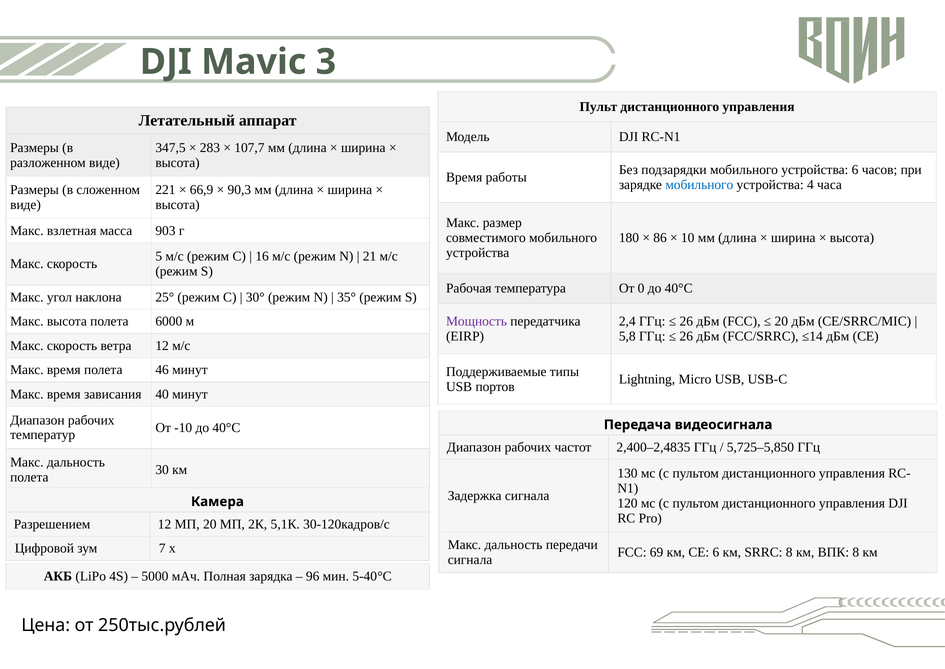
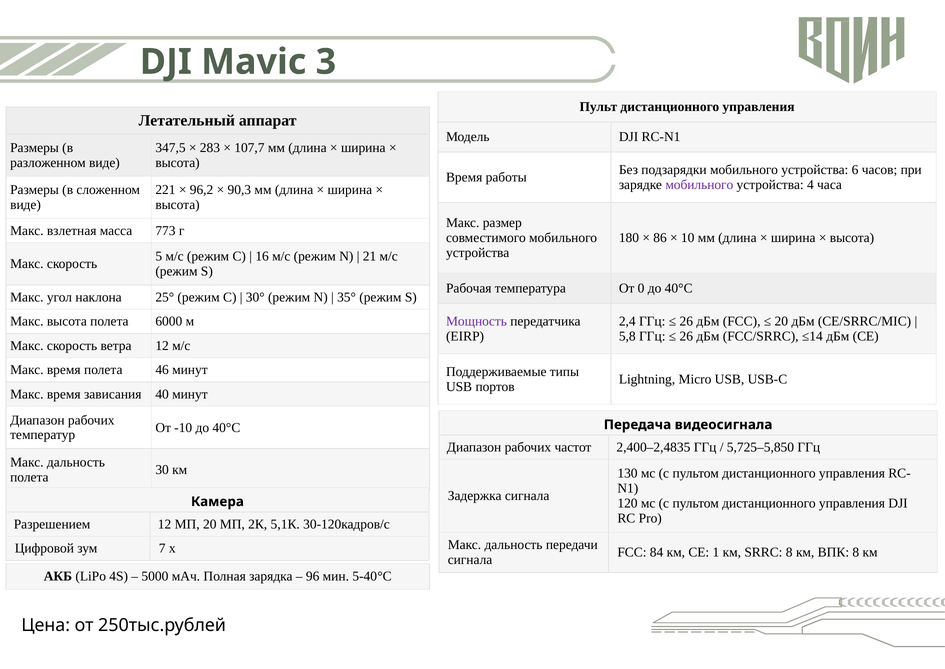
мобильного at (699, 185) colour: blue -> purple
66,9: 66,9 -> 96,2
903: 903 -> 773
69: 69 -> 84
CE 6: 6 -> 1
